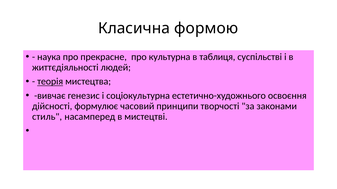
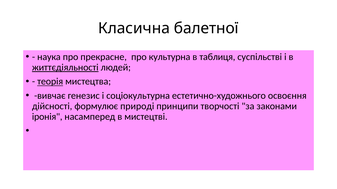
формою: формою -> балетної
життєдіяльності underline: none -> present
часовий: часовий -> природі
стиль: стиль -> іронія
